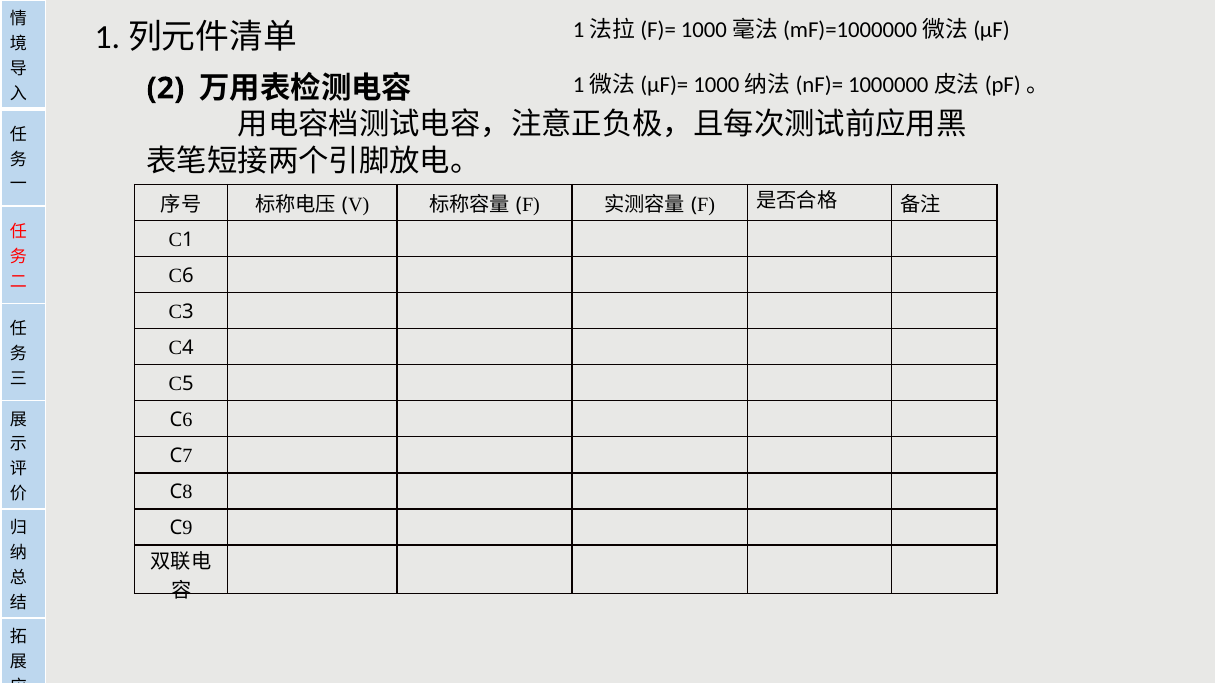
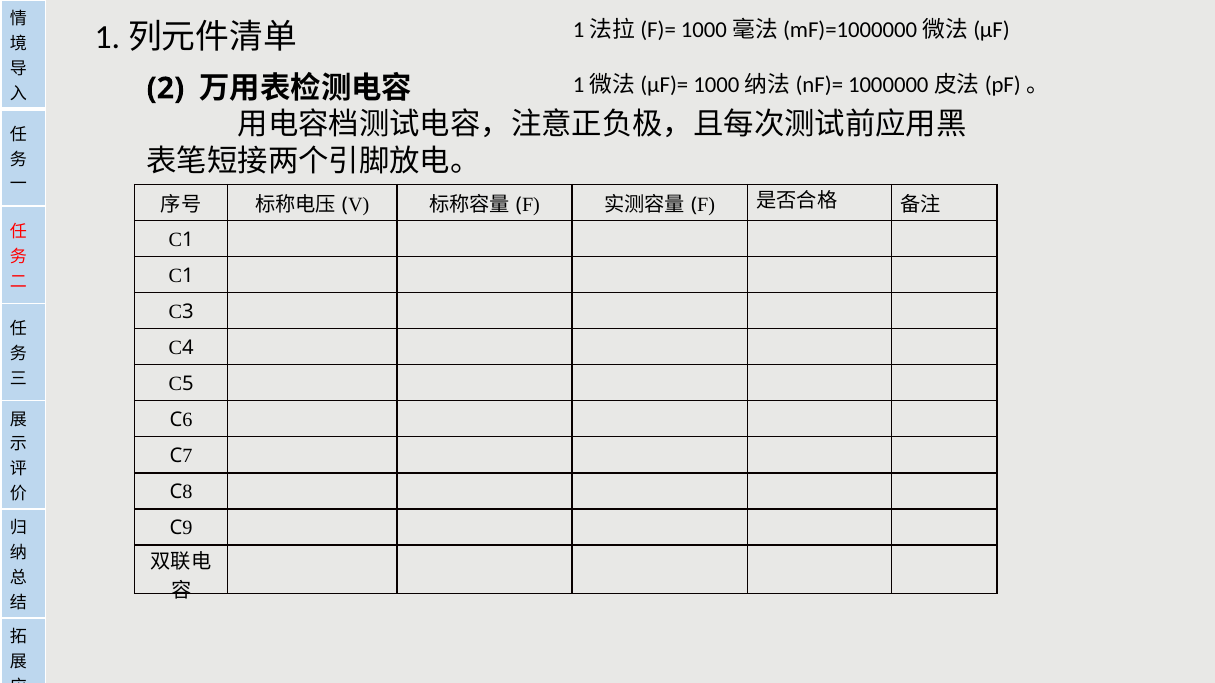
6 at (188, 276): 6 -> 1
